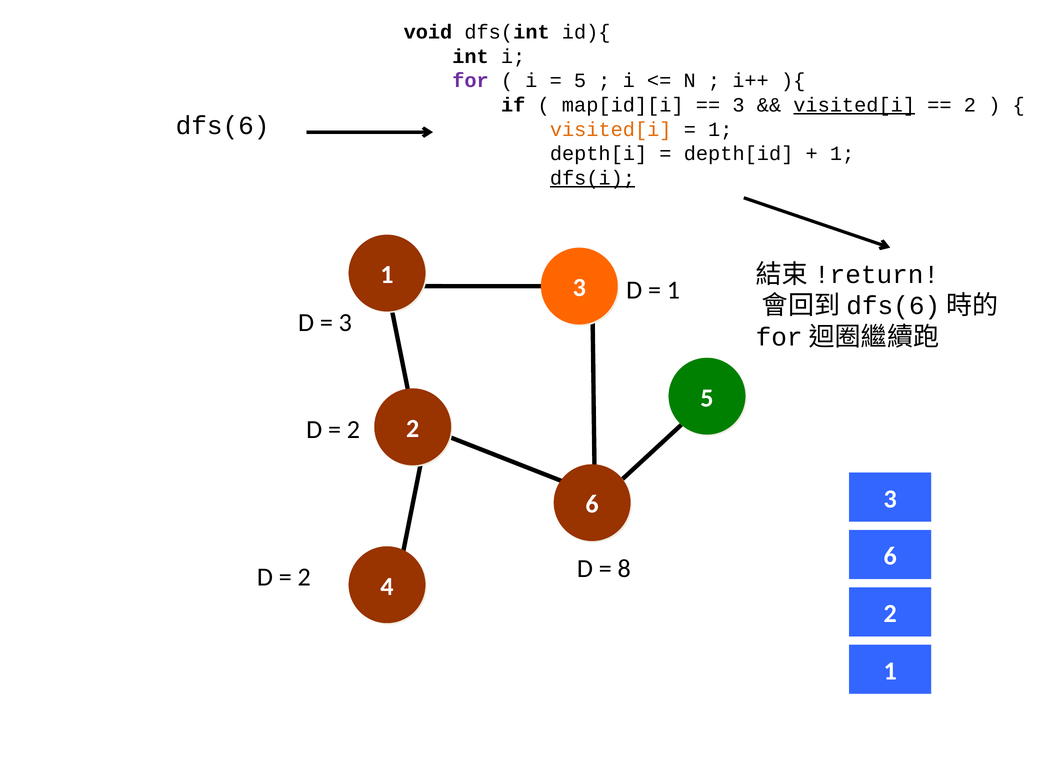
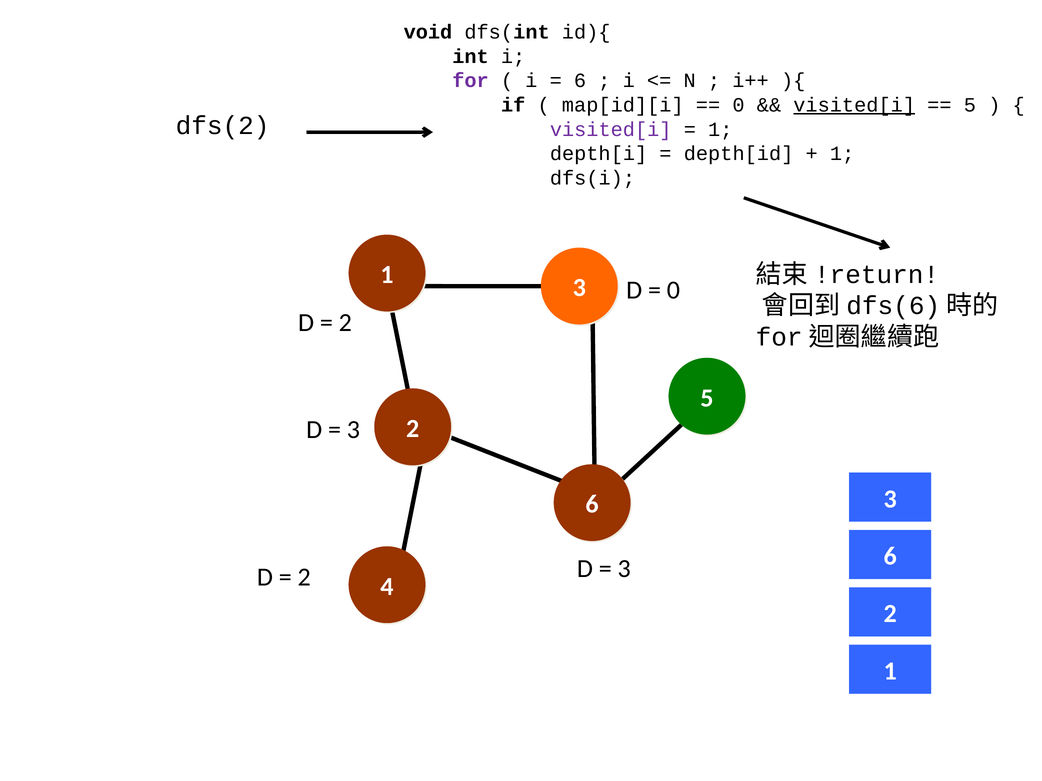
5 at (580, 81): 5 -> 6
3 at (738, 105): 3 -> 0
2 at (970, 105): 2 -> 5
dfs(6: dfs(6 -> dfs(2
visited[i at (611, 129) colour: orange -> purple
dfs(i underline: present -> none
1 at (673, 290): 1 -> 0
3 at (345, 323): 3 -> 2
2 at (353, 430): 2 -> 3
8 at (624, 569): 8 -> 3
